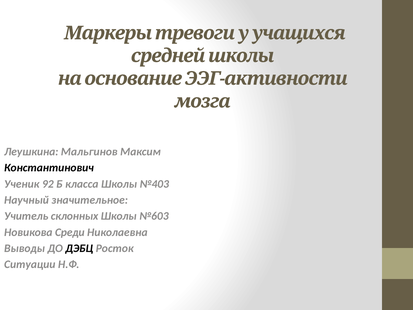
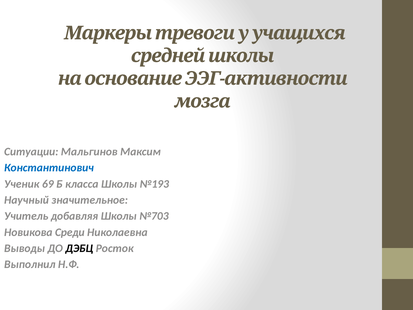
Леушкина: Леушкина -> Ситуации
Константинович colour: black -> blue
92: 92 -> 69
№403: №403 -> №193
склонных: склонных -> добавляя
№603: №603 -> №703
Ситуации: Ситуации -> Выполнил
